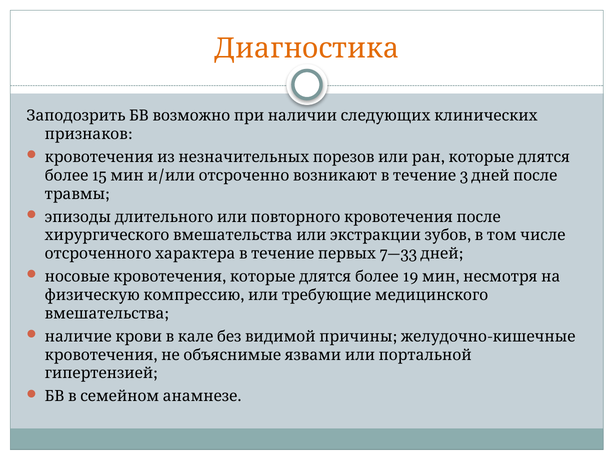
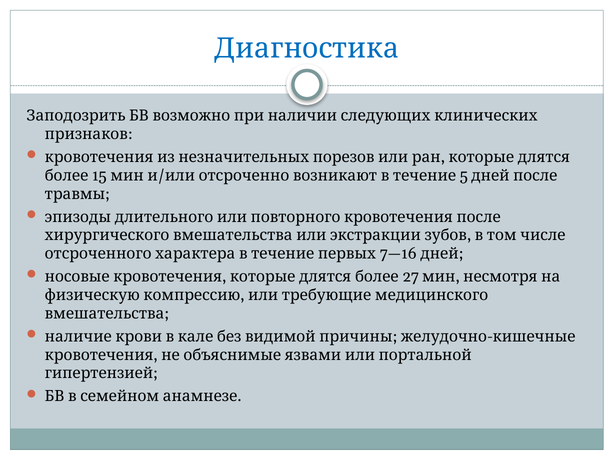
Диагностика colour: orange -> blue
3: 3 -> 5
7—33: 7—33 -> 7—16
19: 19 -> 27
